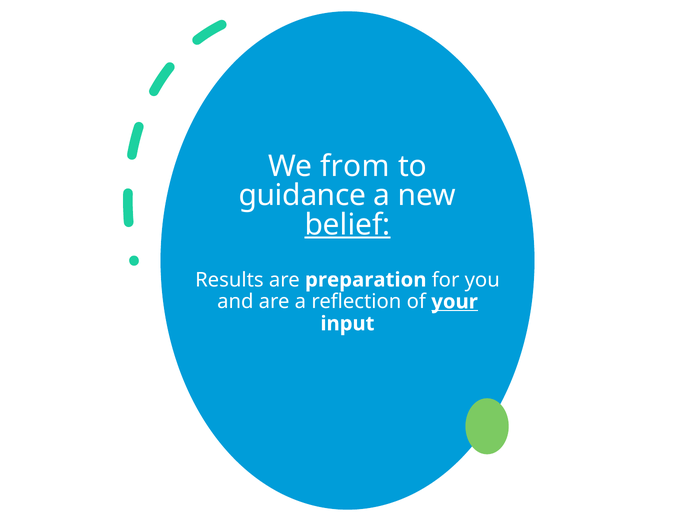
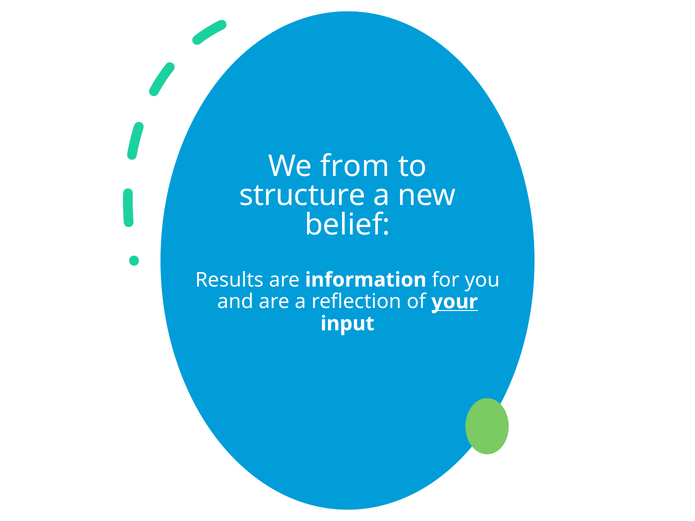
guidance: guidance -> structure
belief underline: present -> none
preparation: preparation -> information
